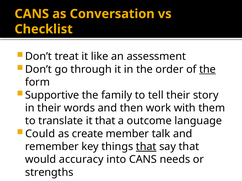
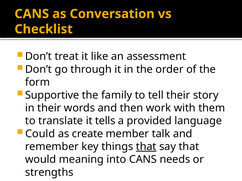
the at (208, 70) underline: present -> none
it that: that -> tells
outcome: outcome -> provided
accuracy: accuracy -> meaning
